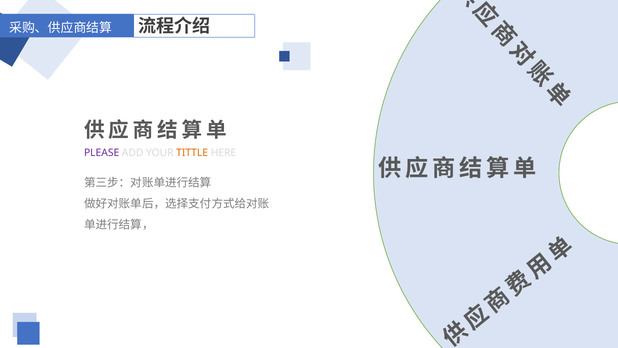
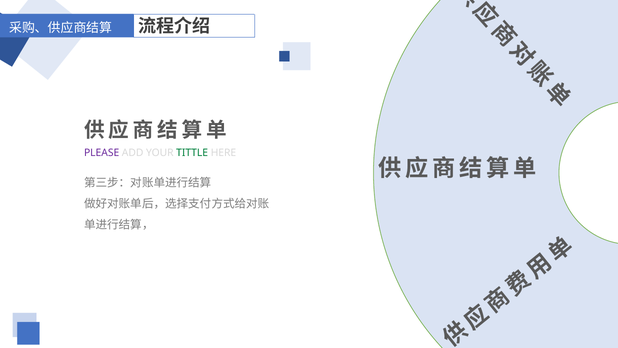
TITTLE colour: orange -> green
